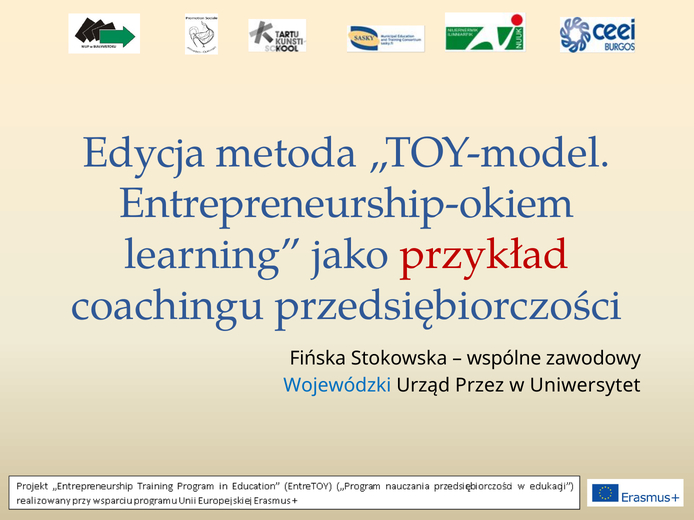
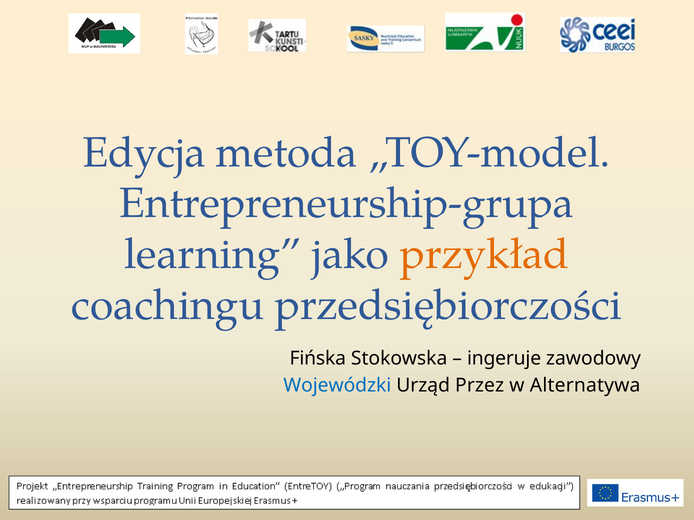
Entrepreneurship-okiem: Entrepreneurship-okiem -> Entrepreneurship-grupa
przykład colour: red -> orange
wspólne: wspólne -> ingeruje
Uniwersytet: Uniwersytet -> Alternatywa
